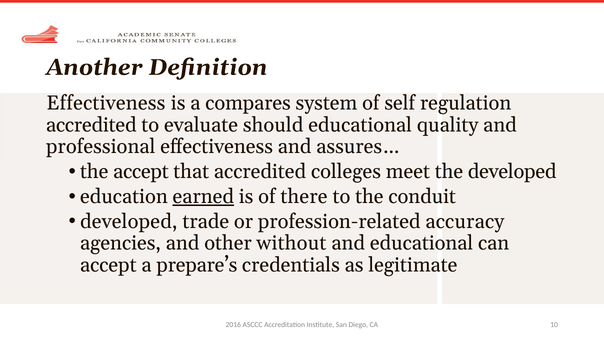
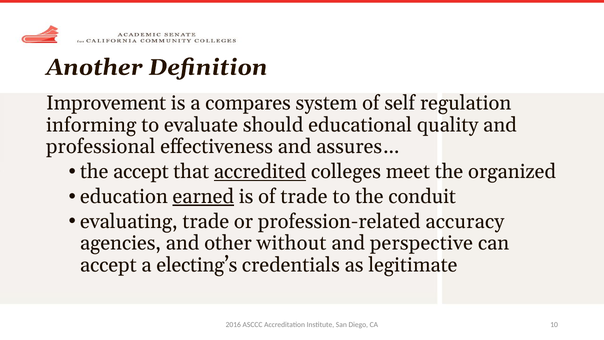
Effectiveness at (106, 103): Effectiveness -> Improvement
accredited at (91, 125): accredited -> informing
accredited at (260, 172) underline: none -> present
the developed: developed -> organized
of there: there -> trade
developed at (129, 221): developed -> evaluating
and educational: educational -> perspective
prepare’s: prepare’s -> electing’s
